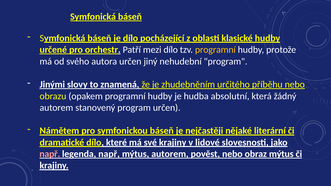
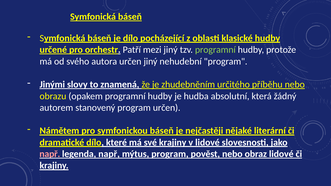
mezi dílo: dílo -> jiný
programní at (215, 50) colour: yellow -> light green
mýtus autorem: autorem -> program
obraz mýtus: mýtus -> lidové
